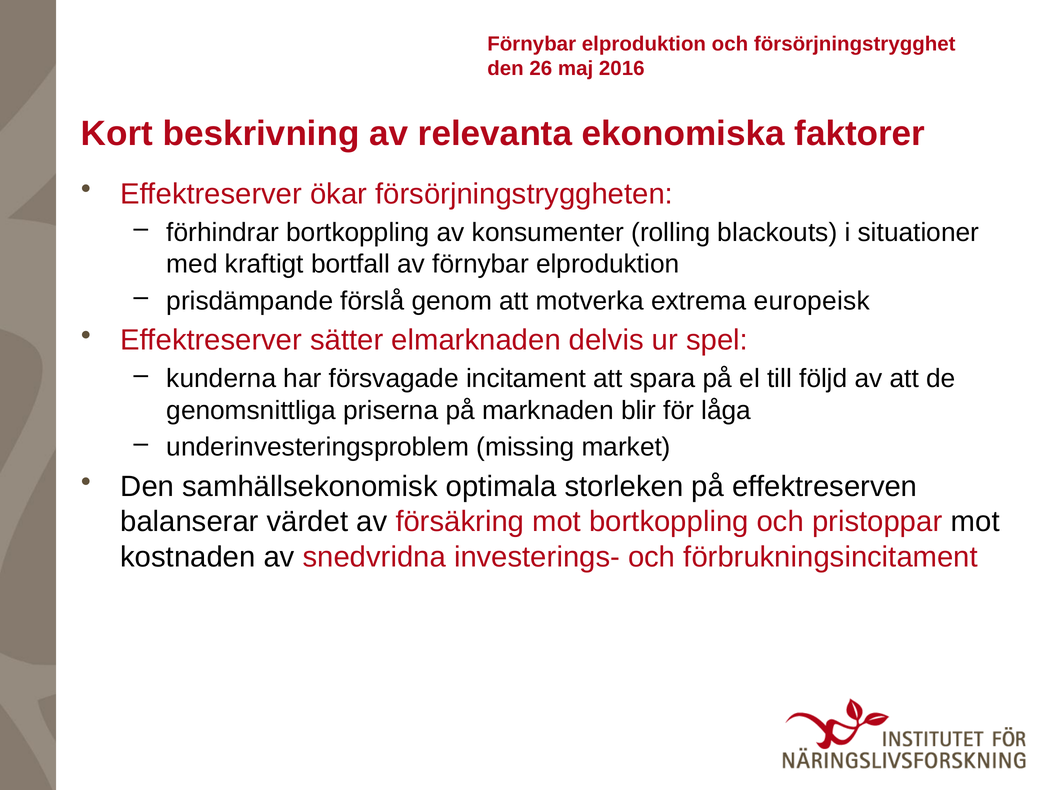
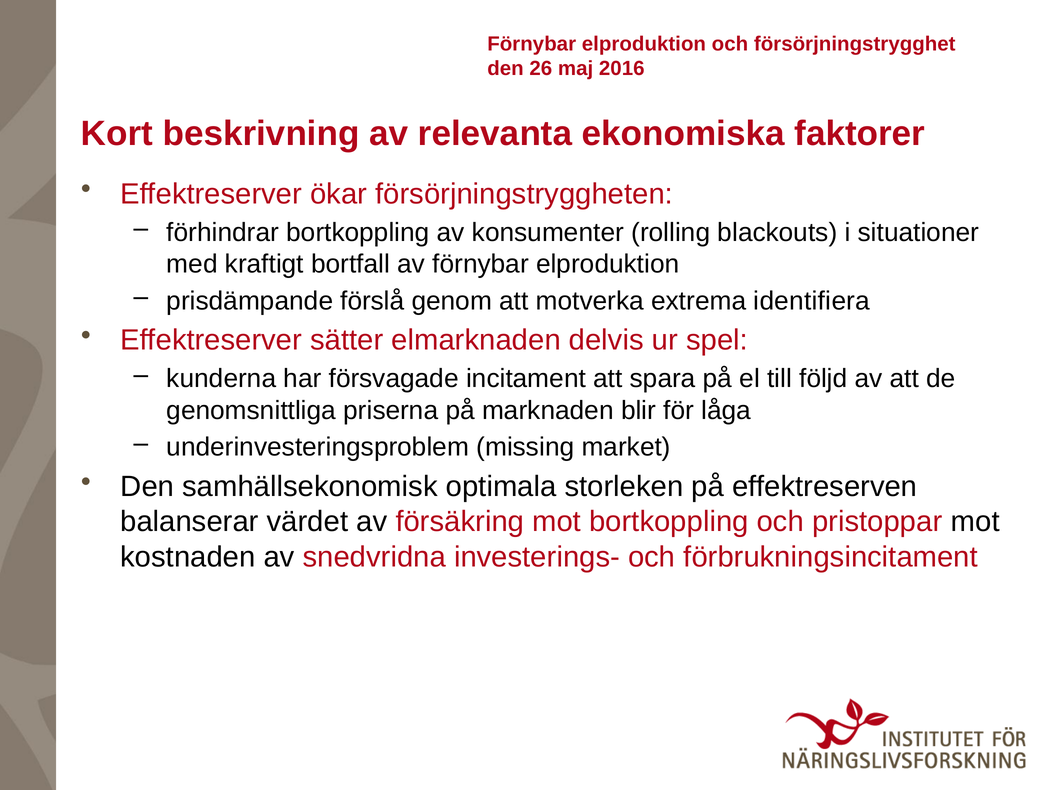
europeisk: europeisk -> identifiera
